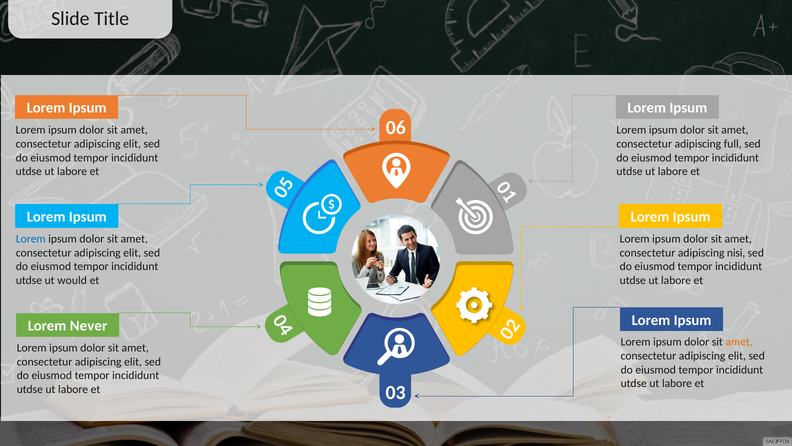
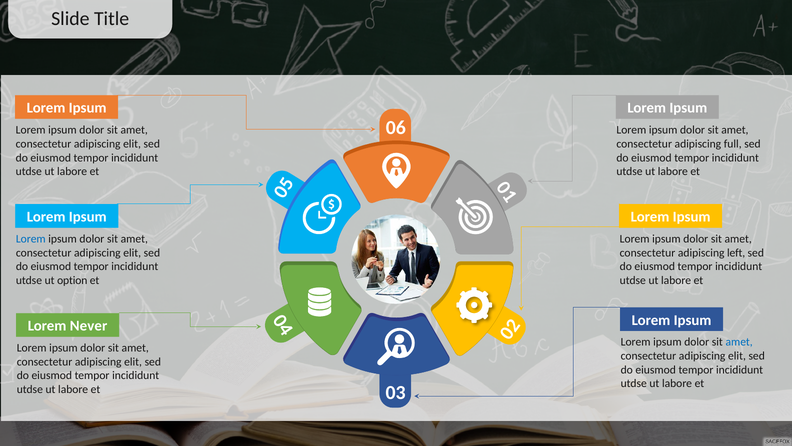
nisi: nisi -> left
would: would -> option
amet at (739, 342) colour: orange -> blue
